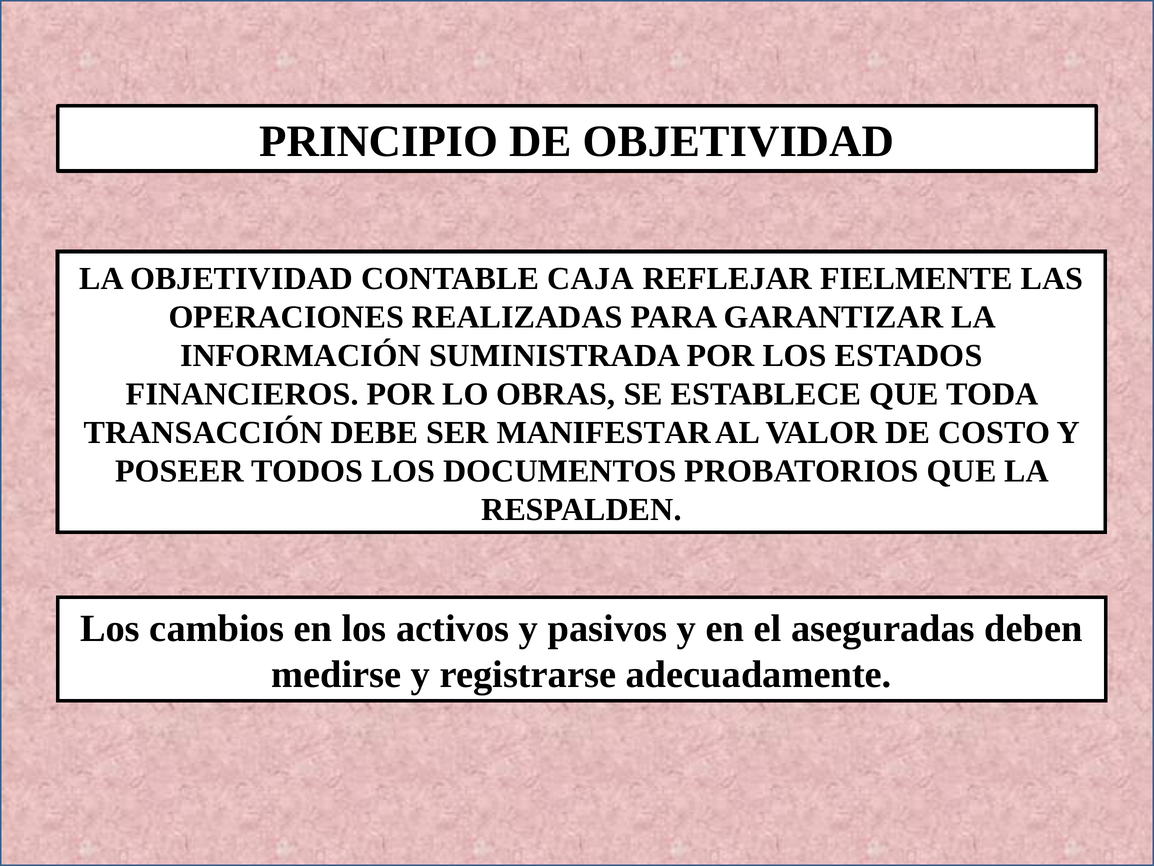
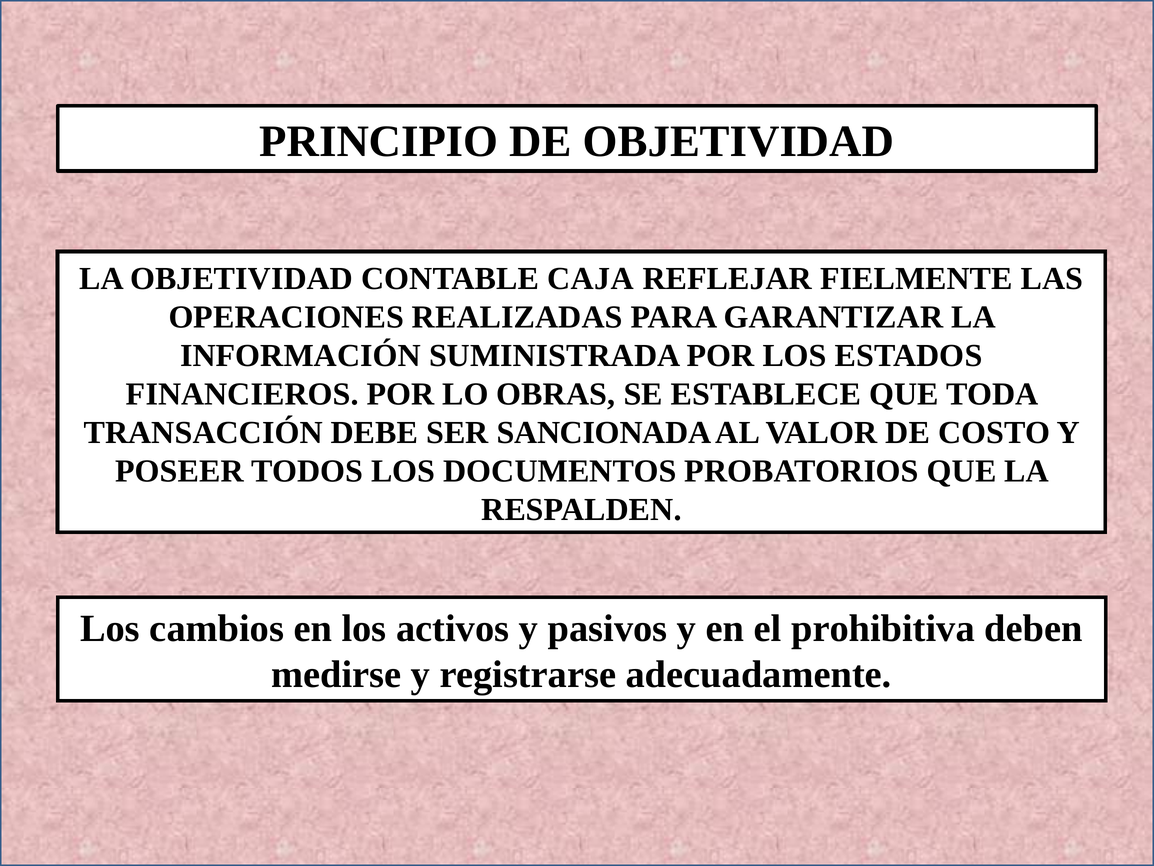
MANIFESTAR: MANIFESTAR -> SANCIONADA
aseguradas: aseguradas -> prohibitiva
